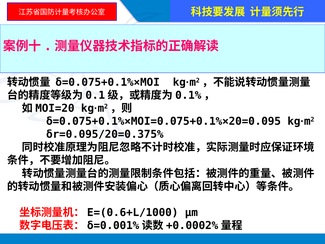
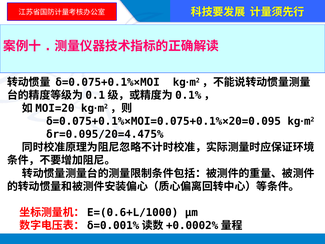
δr=0.095/20=0.375%: δr=0.095/20=0.375% -> δr=0.095/20=4.475%
